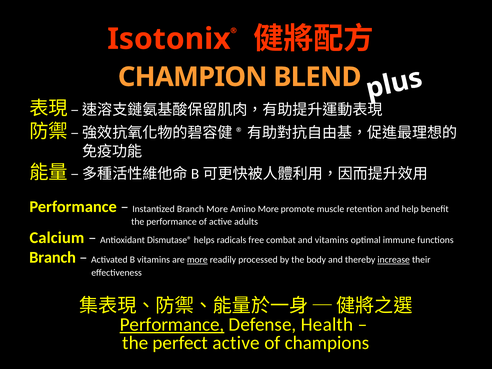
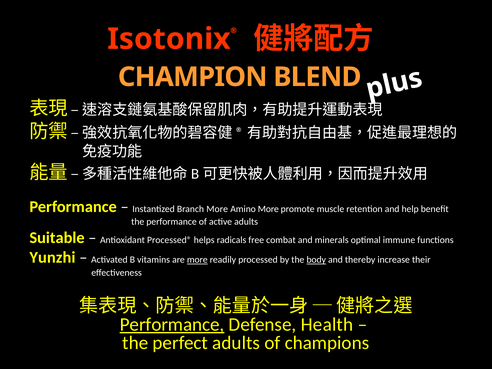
Calcium: Calcium -> Suitable
Dismutase®: Dismutase® -> Processed®
and vitamins: vitamins -> minerals
Branch at (53, 258): Branch -> Yunzhi
body underline: none -> present
increase underline: present -> none
perfect active: active -> adults
